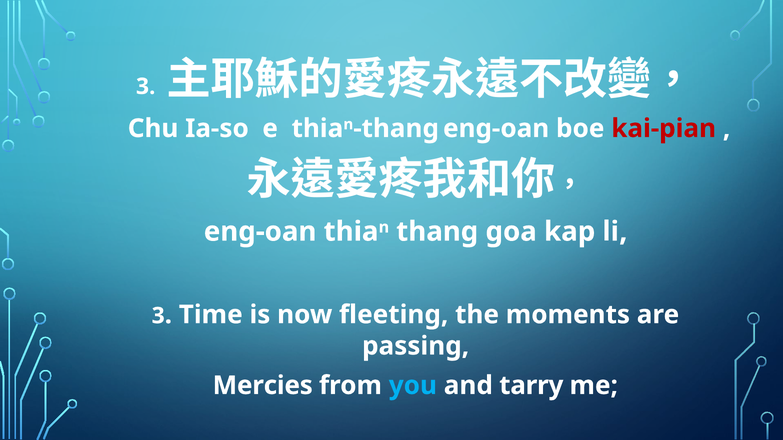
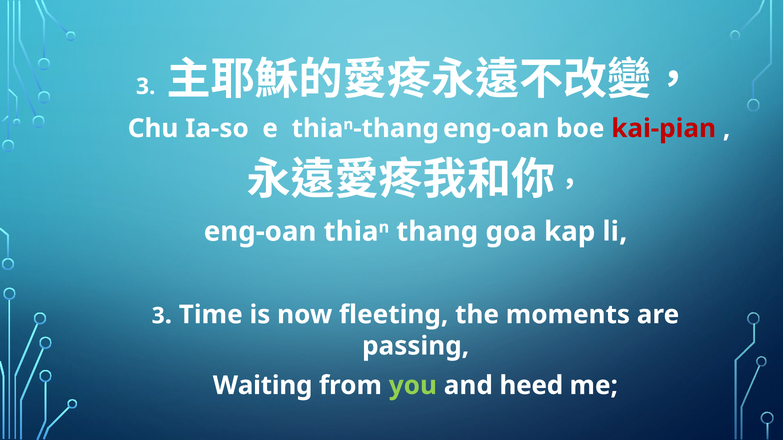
Mercies: Mercies -> Waiting
you colour: light blue -> light green
tarry: tarry -> heed
